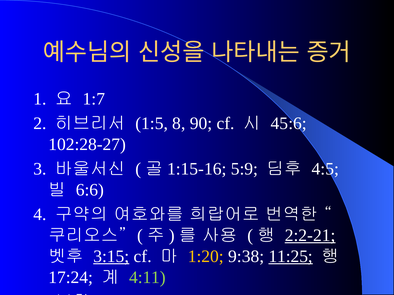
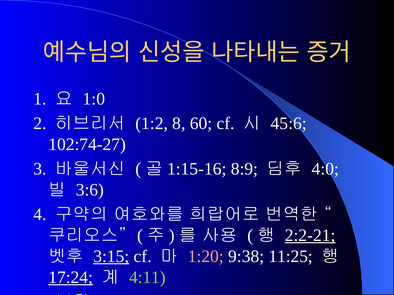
1:7: 1:7 -> 1:0
1:5: 1:5 -> 1:2
90: 90 -> 60
102:28-27: 102:28-27 -> 102:74-27
5:9: 5:9 -> 8:9
4:5: 4:5 -> 4:0
6:6: 6:6 -> 3:6
1:20 colour: yellow -> pink
11:25 underline: present -> none
17:24 underline: none -> present
